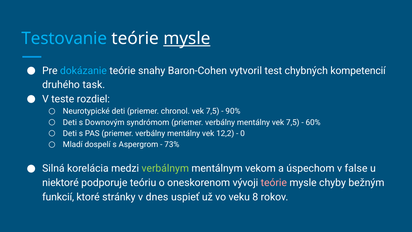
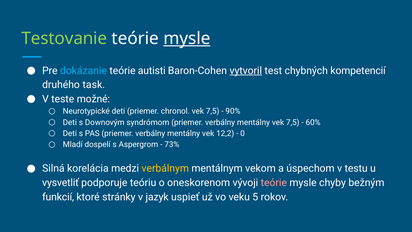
Testovanie colour: light blue -> light green
snahy: snahy -> autisti
vytvoril underline: none -> present
rozdiel: rozdiel -> možné
verbálnym colour: light green -> yellow
false: false -> testu
niektoré: niektoré -> vysvetliť
dnes: dnes -> jazyk
8: 8 -> 5
